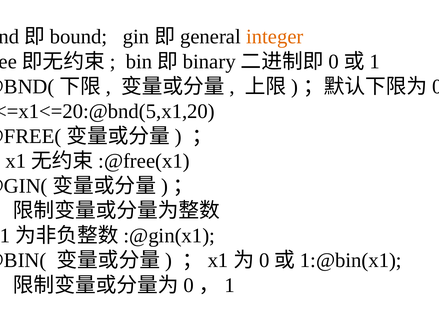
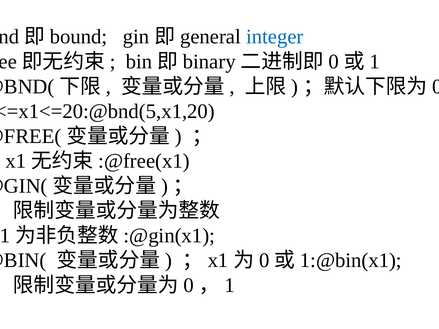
integer colour: orange -> blue
